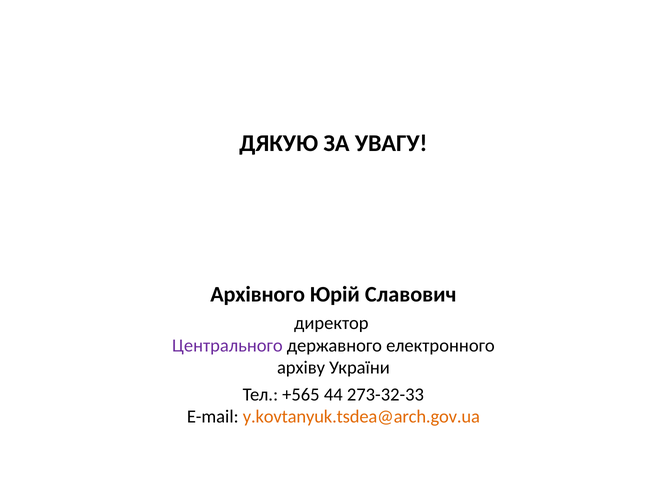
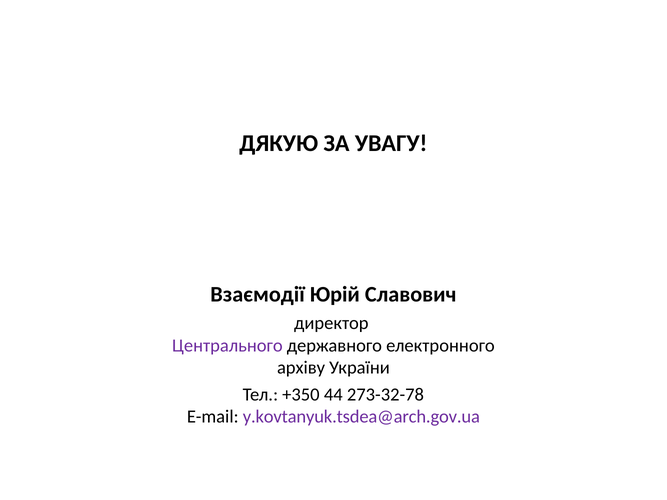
Архівного: Архівного -> Взаємодії
+565: +565 -> +350
273-32-33: 273-32-33 -> 273-32-78
y.kovtanyuk.tsdea@arch.gov.ua colour: orange -> purple
